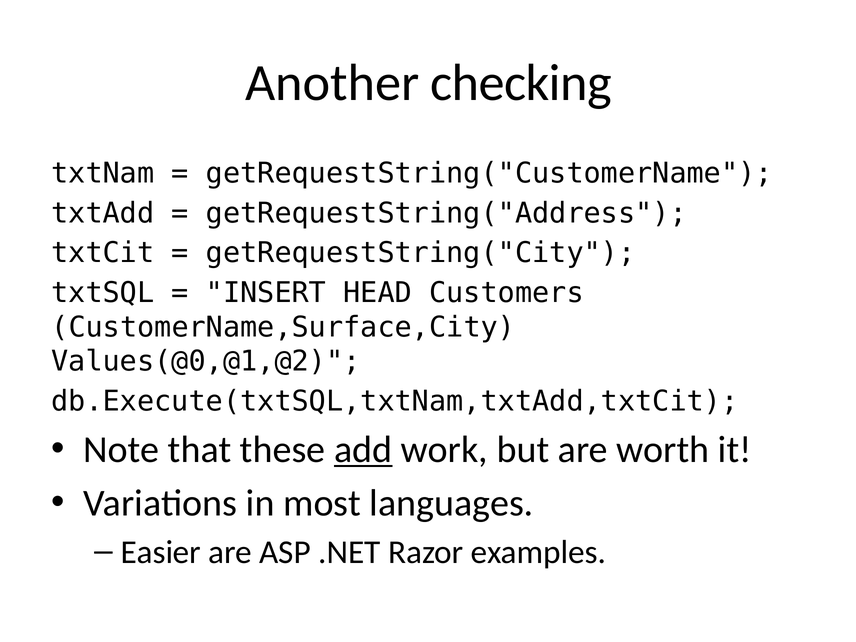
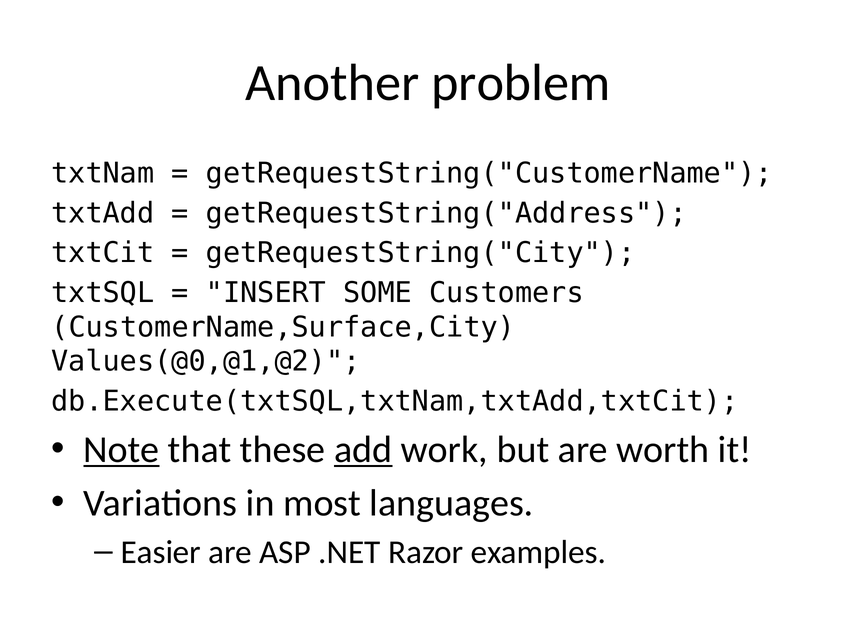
checking: checking -> problem
HEAD: HEAD -> SOME
Note underline: none -> present
